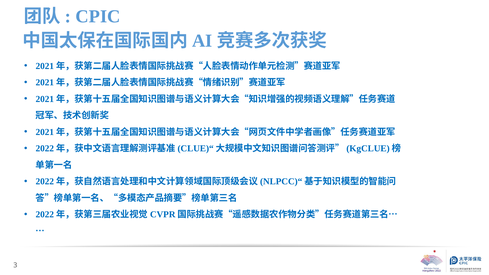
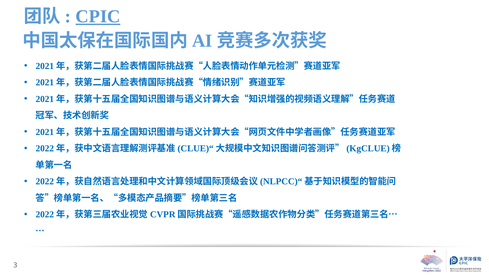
CPIC underline: none -> present
